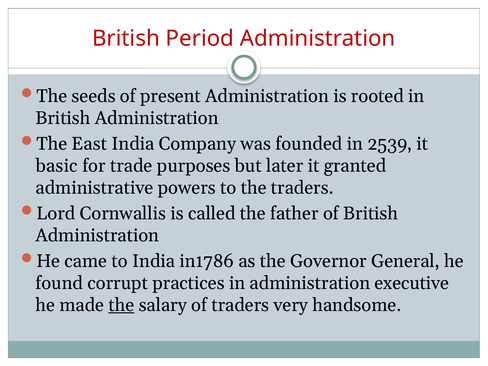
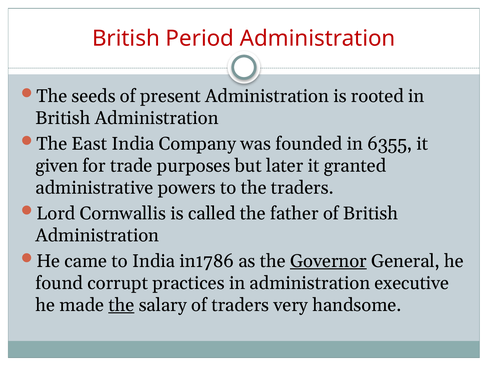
2539: 2539 -> 6355
basic: basic -> given
Governor underline: none -> present
